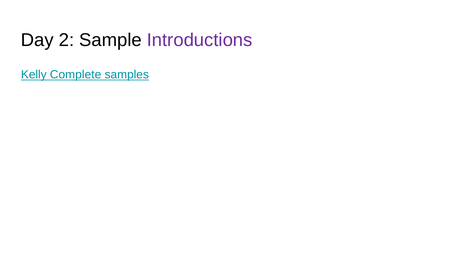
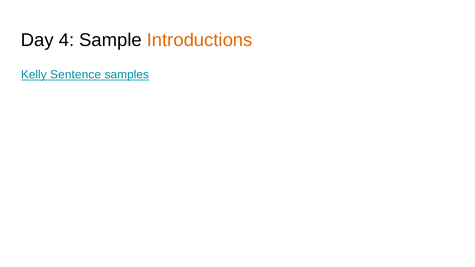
2: 2 -> 4
Introductions colour: purple -> orange
Complete: Complete -> Sentence
